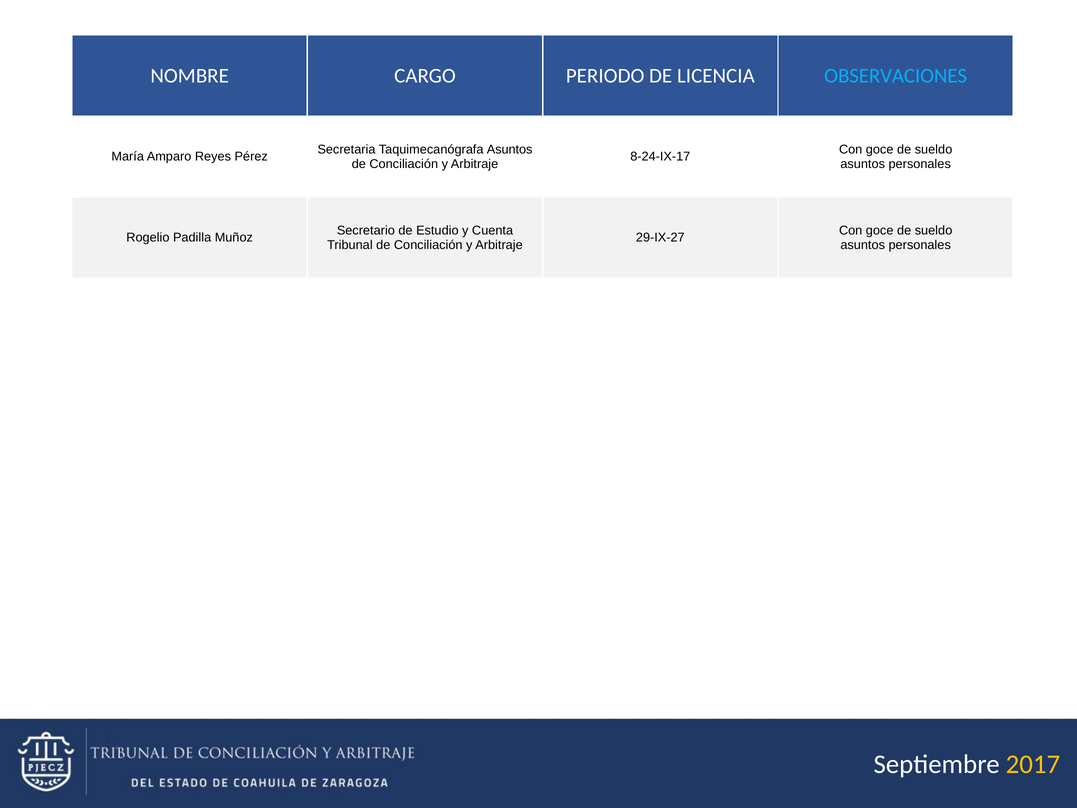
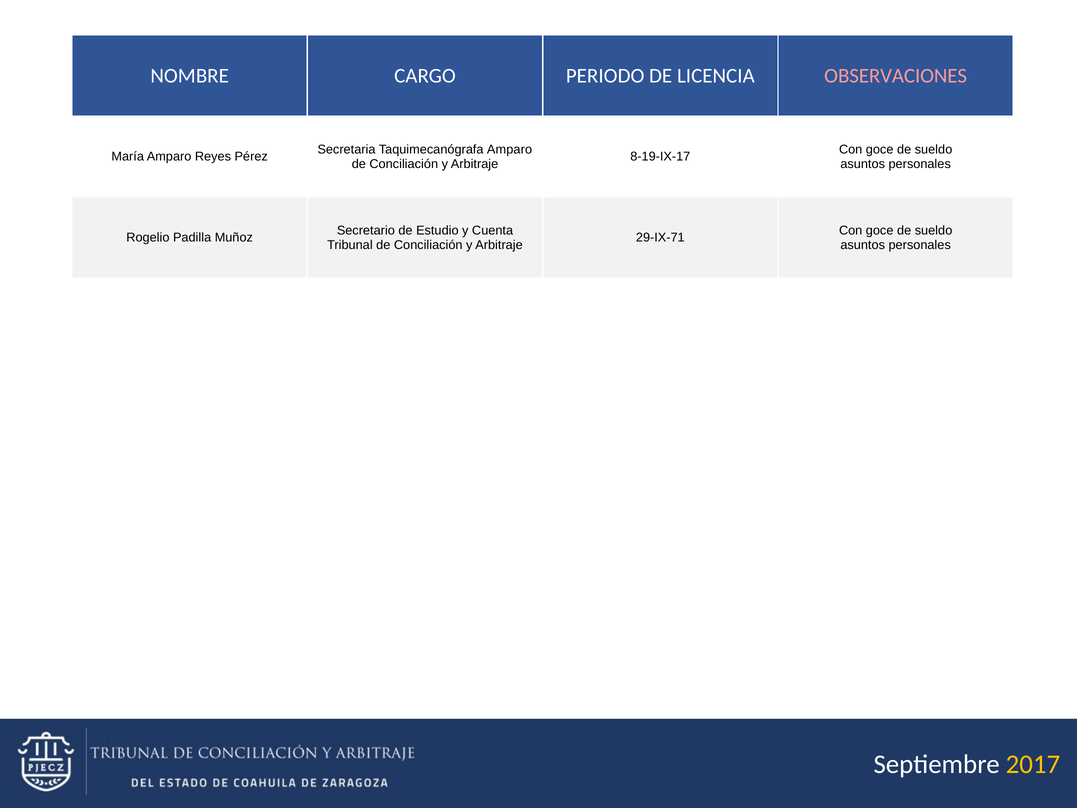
OBSERVACIONES colour: light blue -> pink
Taquimecanógrafa Asuntos: Asuntos -> Amparo
8-24-IX-17: 8-24-IX-17 -> 8-19-IX-17
29-IX-27: 29-IX-27 -> 29-IX-71
